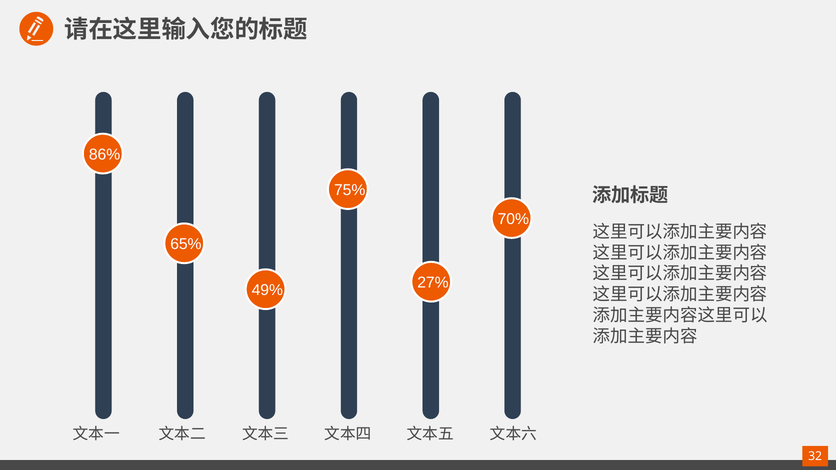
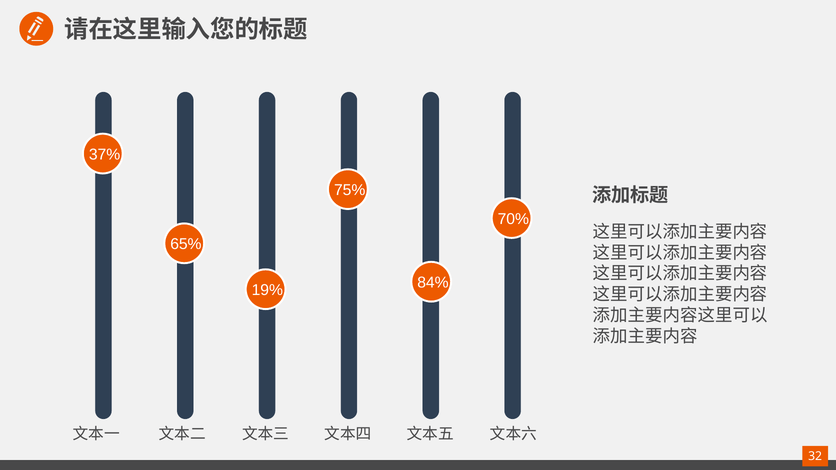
86%: 86% -> 37%
27%: 27% -> 84%
49%: 49% -> 19%
